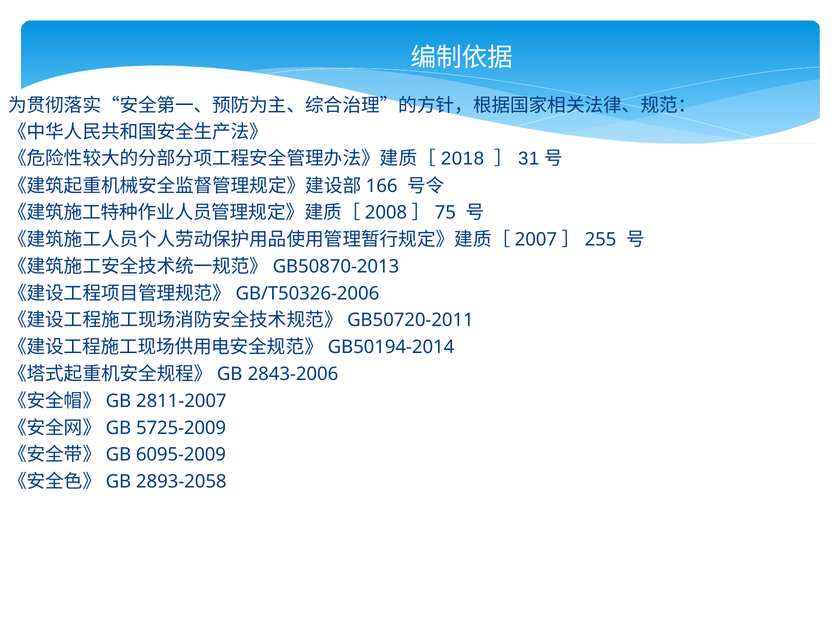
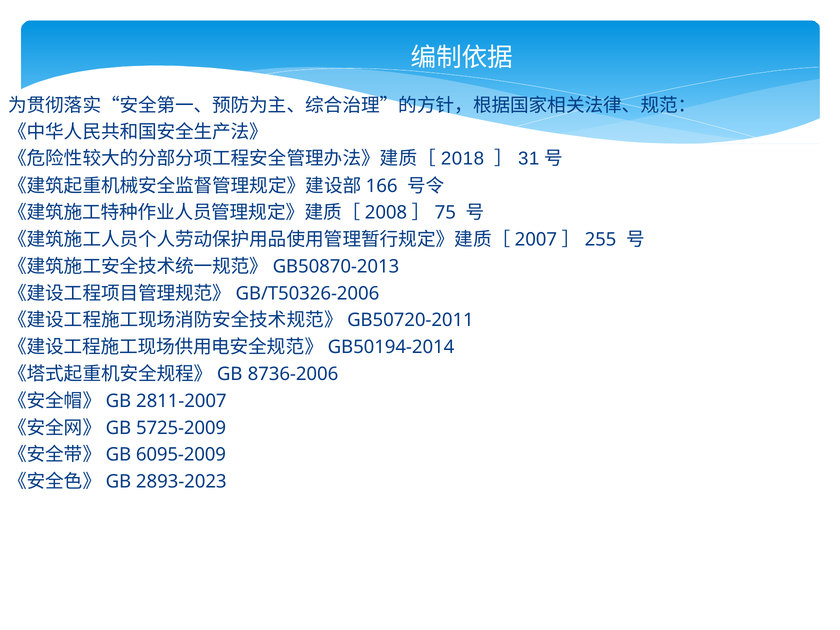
2843-2006: 2843-2006 -> 8736-2006
2893-2058: 2893-2058 -> 2893-2023
